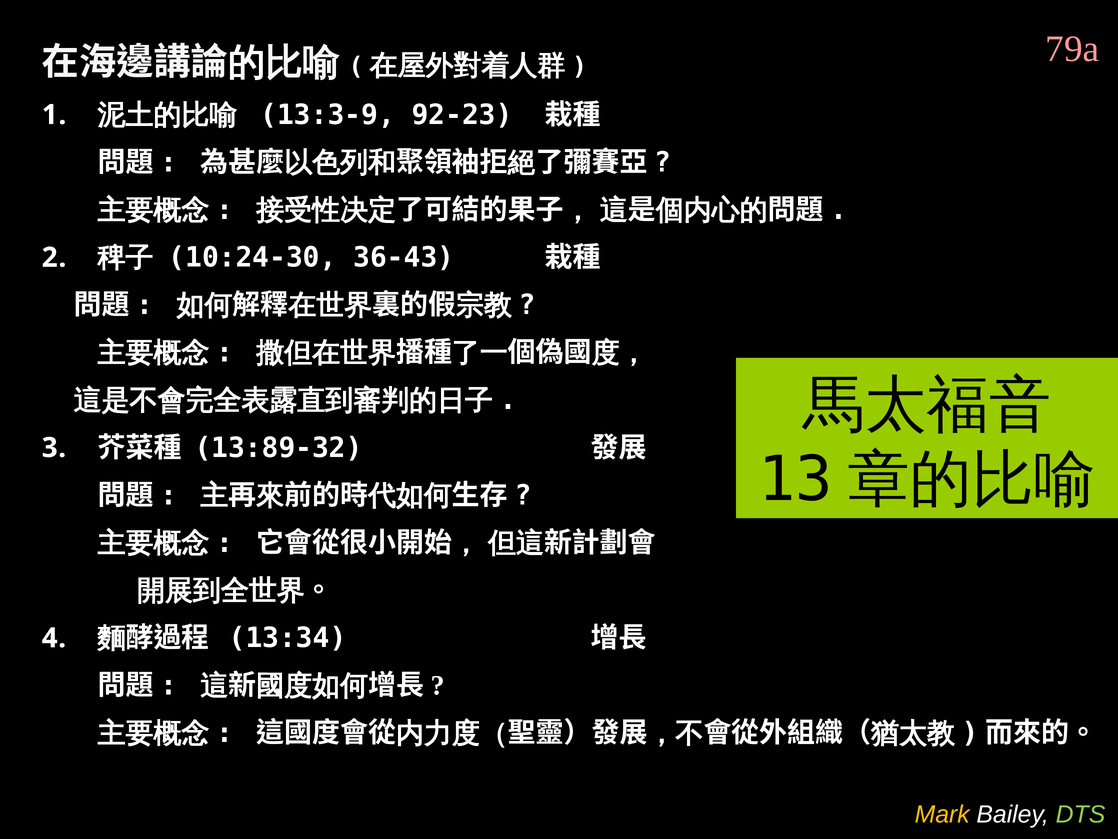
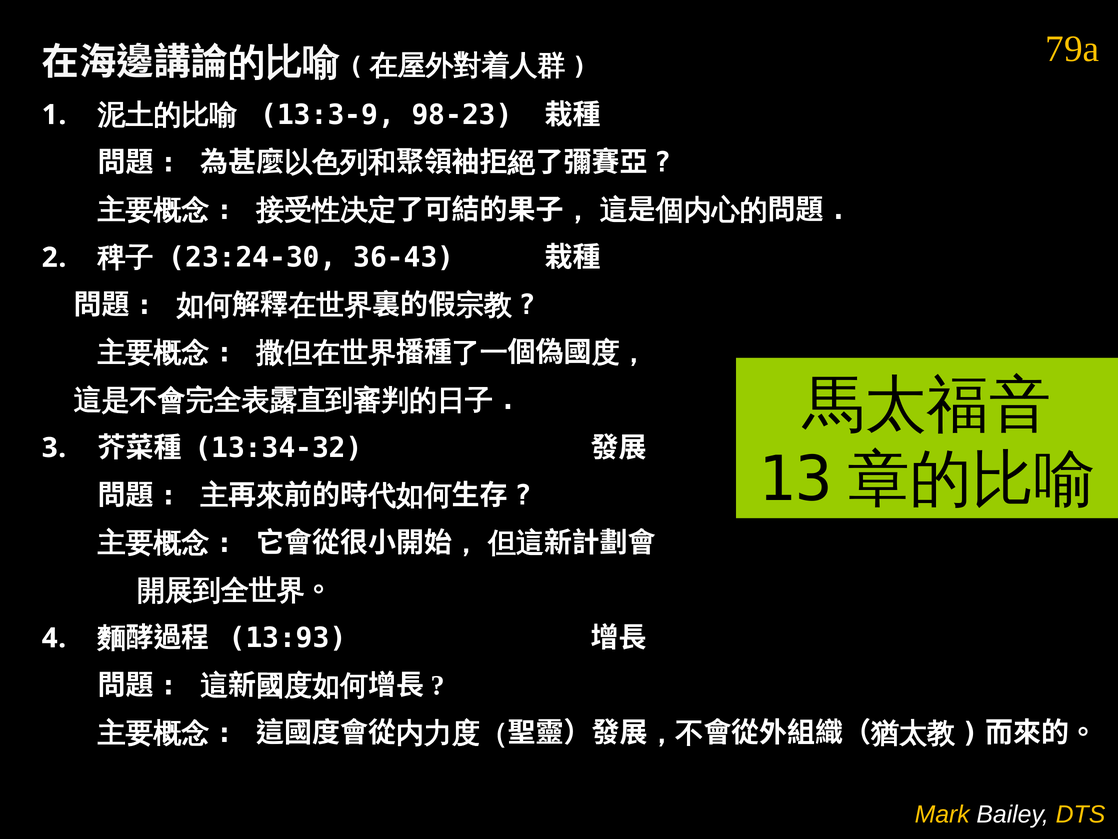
79a colour: pink -> yellow
92-23: 92-23 -> 98-23
10:24-30: 10:24-30 -> 23:24-30
13:89-32: 13:89-32 -> 13:34-32
13:34: 13:34 -> 13:93
DTS colour: light green -> yellow
